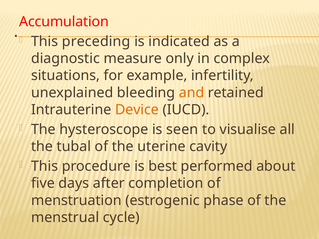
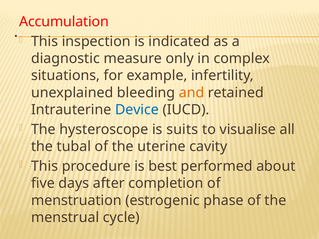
preceding: preceding -> inspection
Device colour: orange -> blue
seen: seen -> suits
